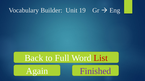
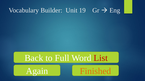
Finished colour: purple -> orange
